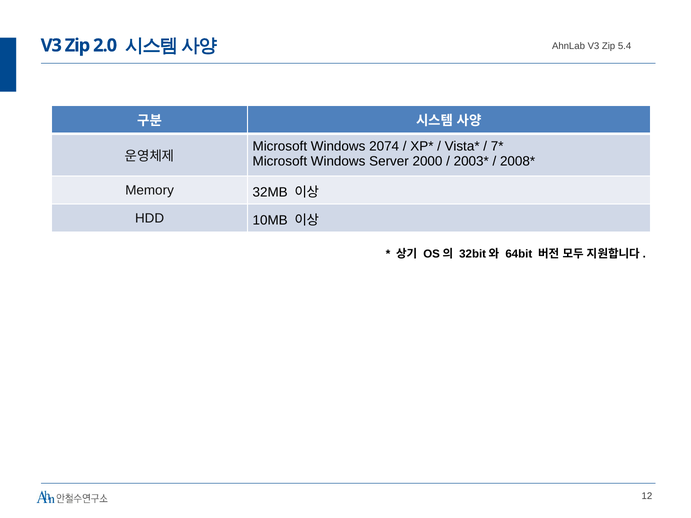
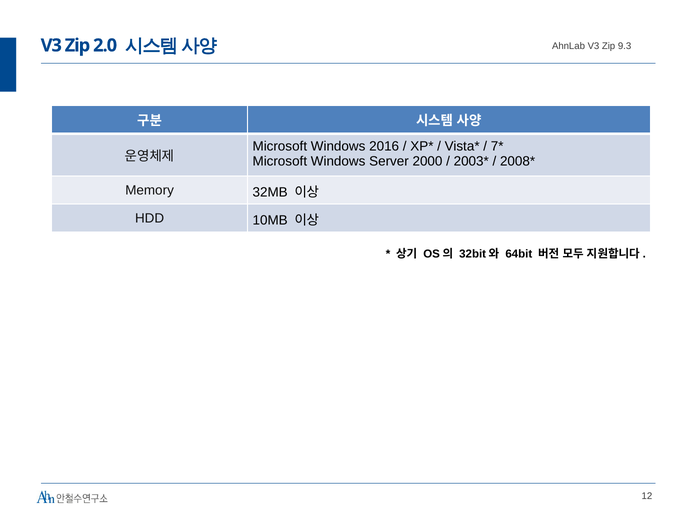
5.4: 5.4 -> 9.3
2074: 2074 -> 2016
